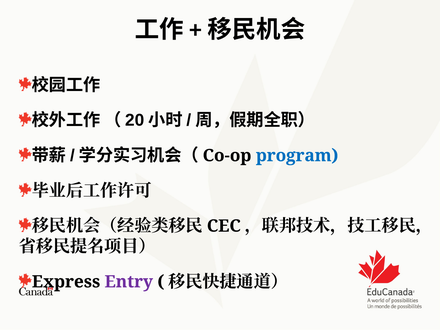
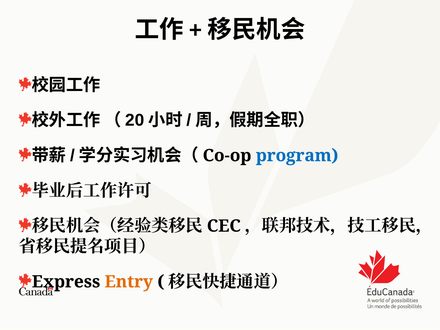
Entry colour: purple -> orange
